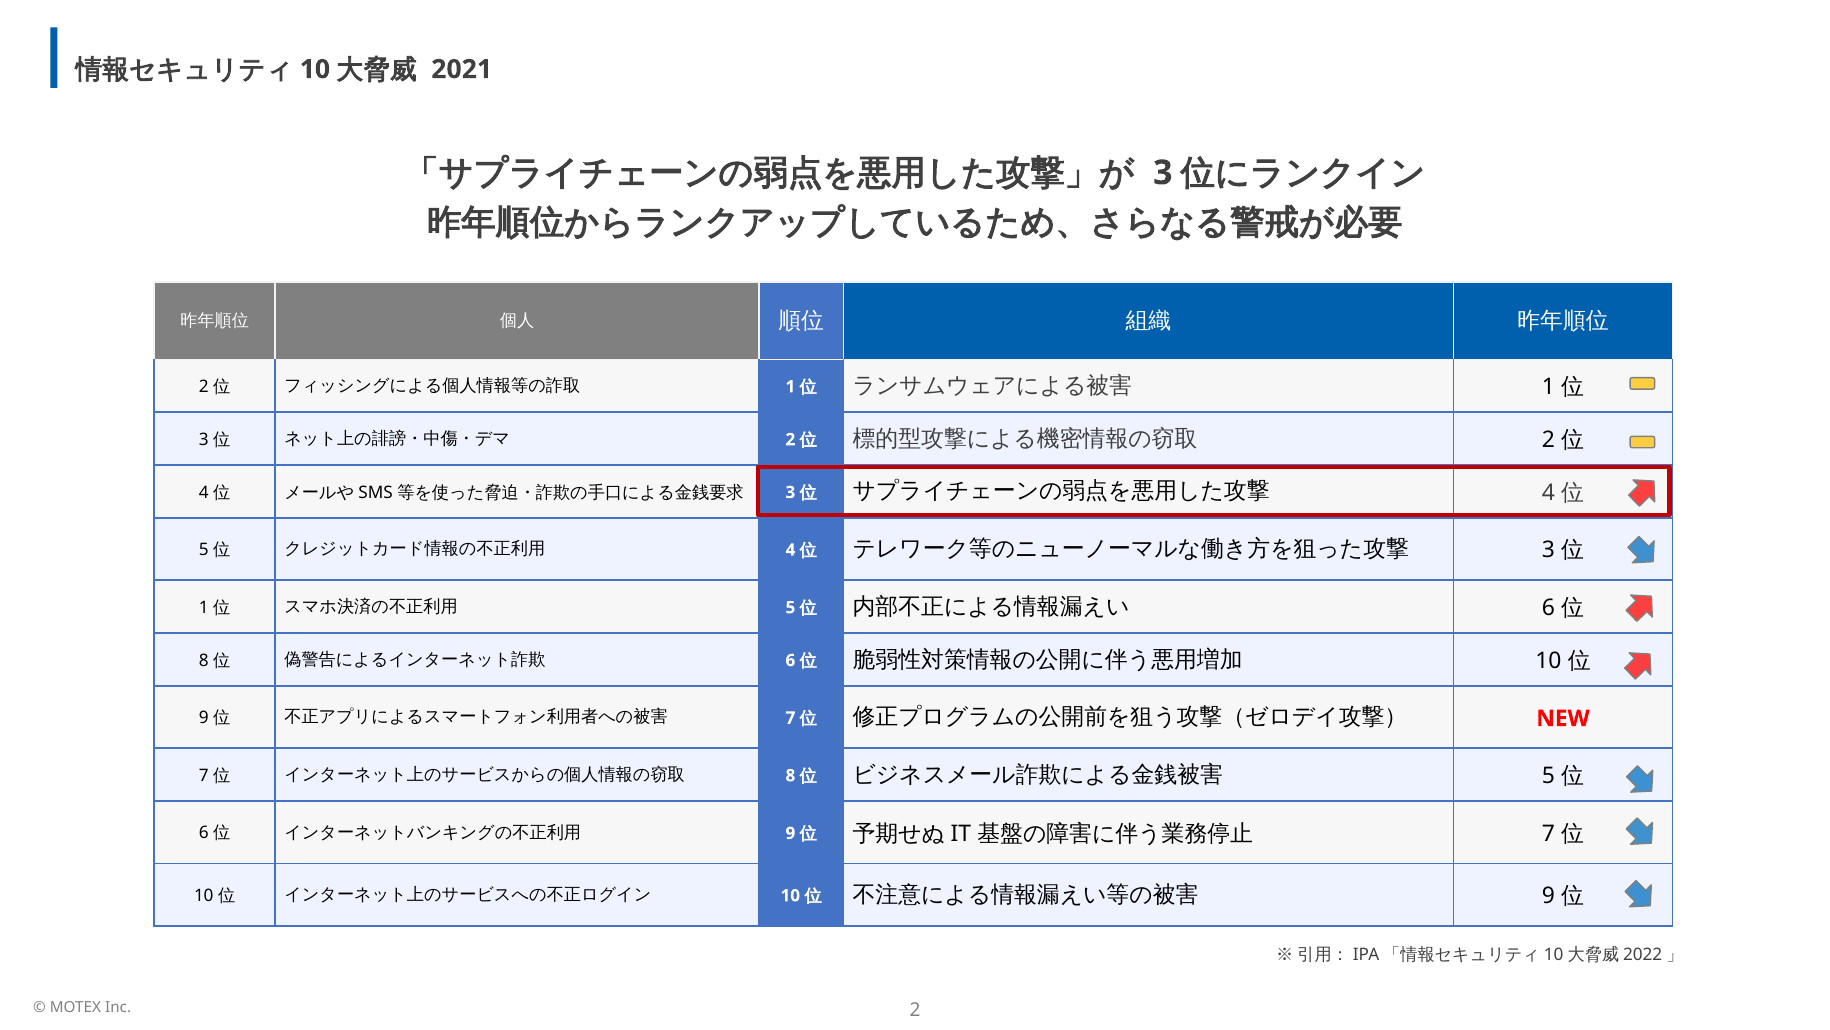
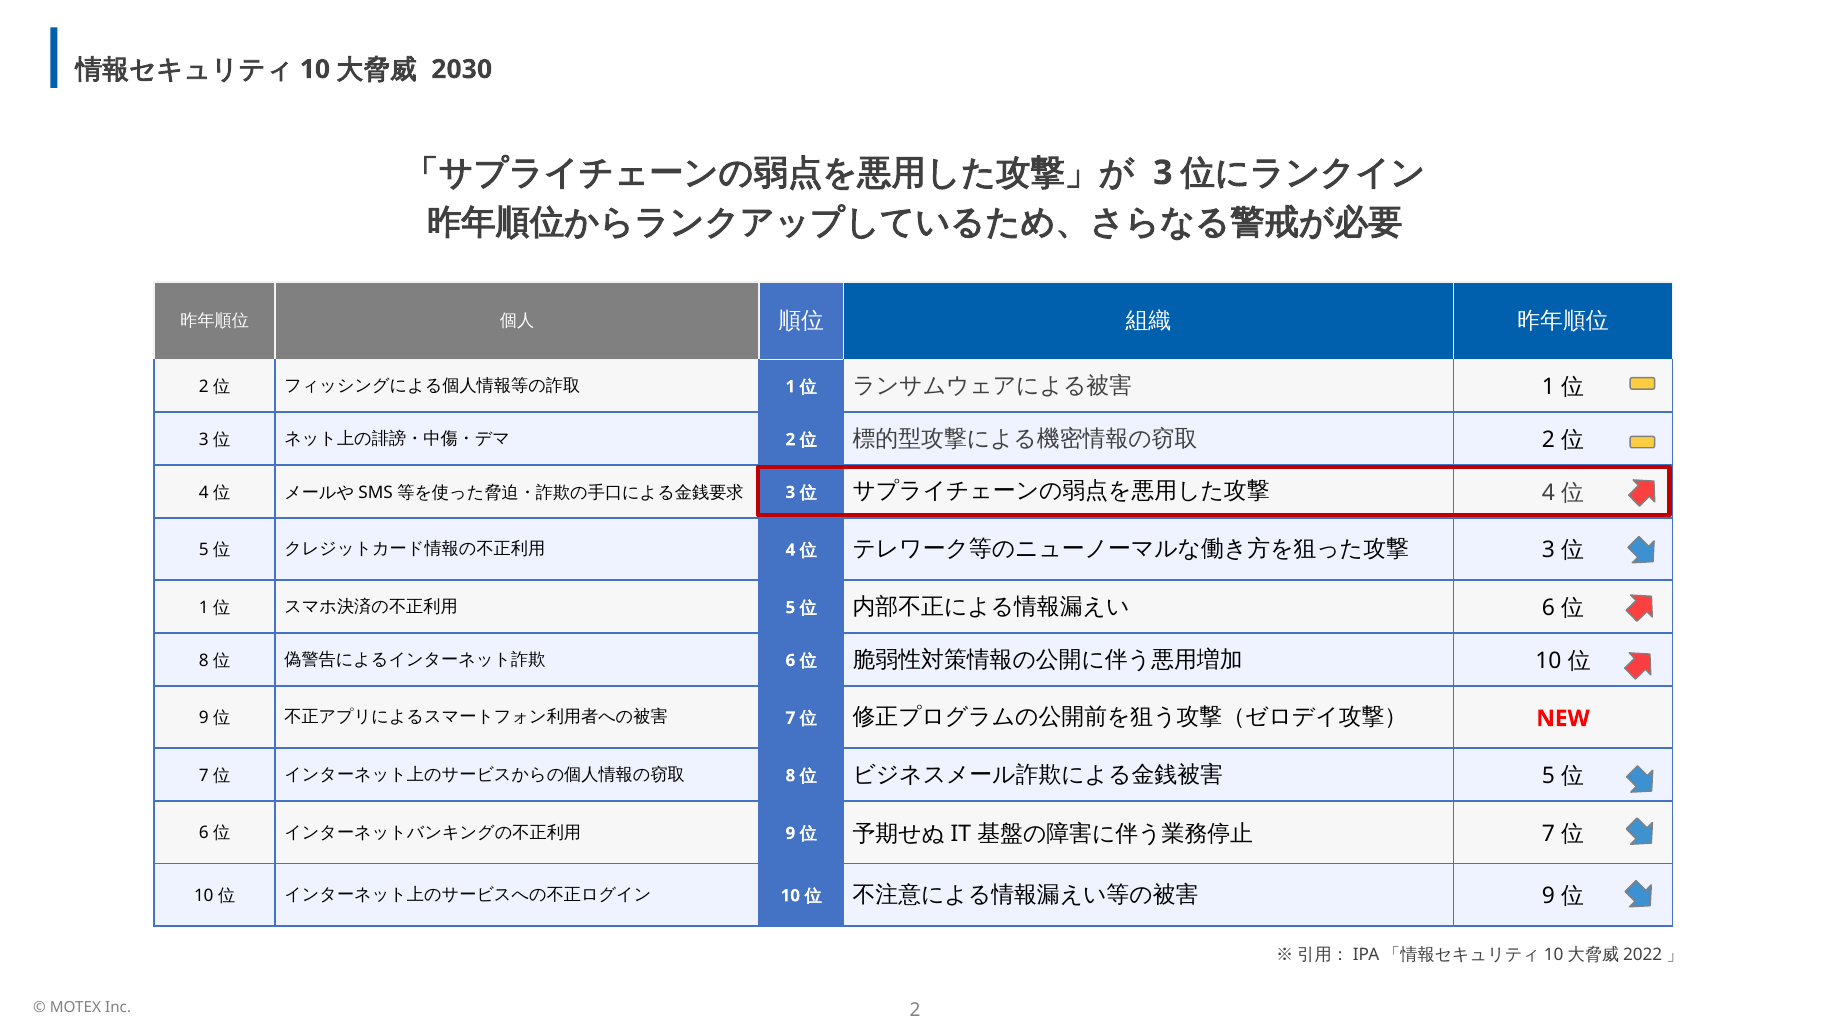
2021: 2021 -> 2030
